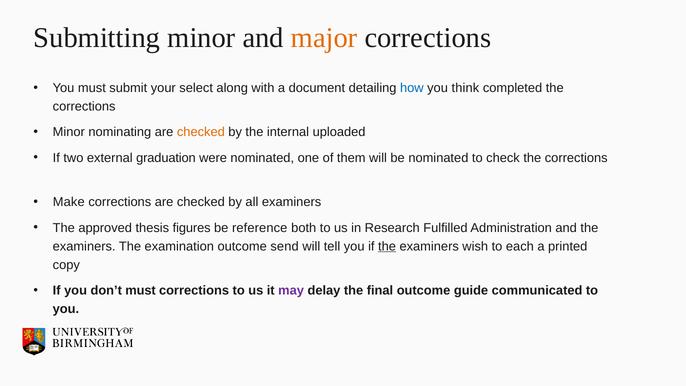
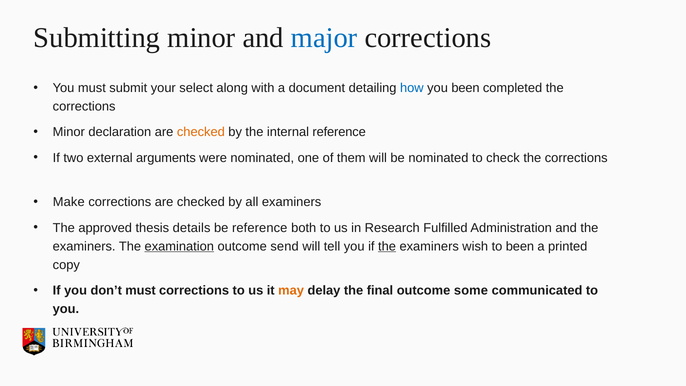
major colour: orange -> blue
you think: think -> been
nominating: nominating -> declaration
internal uploaded: uploaded -> reference
graduation: graduation -> arguments
figures: figures -> details
examination underline: none -> present
to each: each -> been
may colour: purple -> orange
guide: guide -> some
